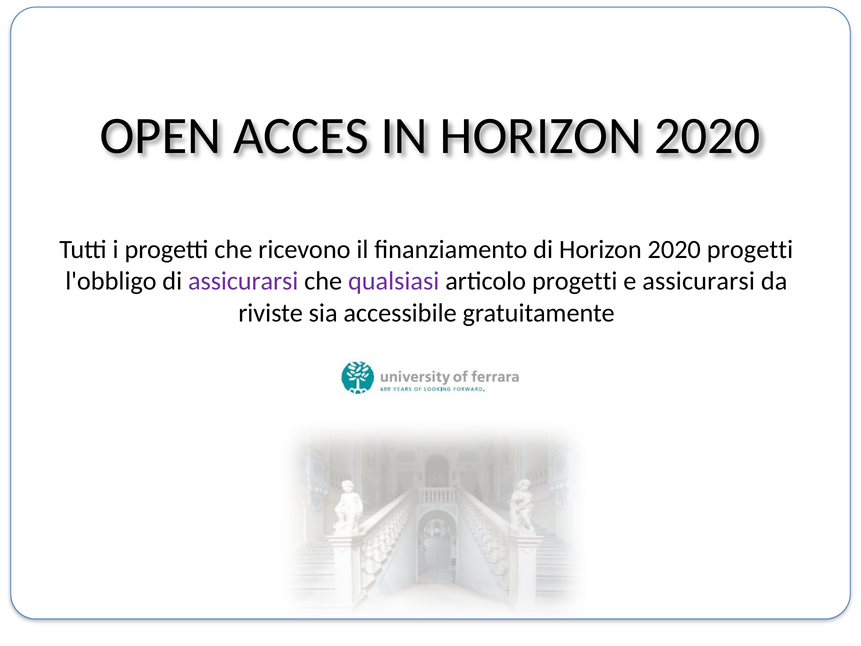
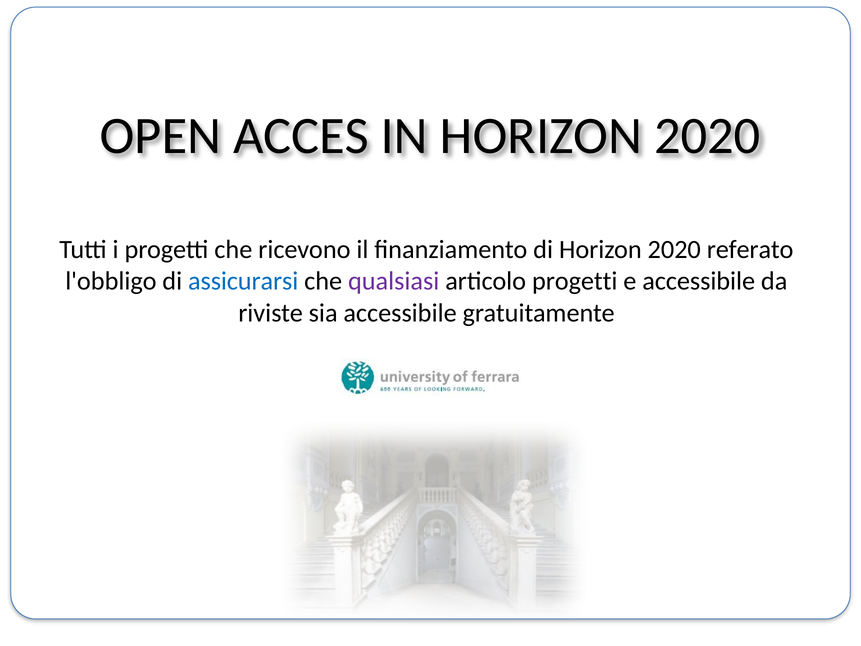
2020 progetti: progetti -> referato
assicurarsi at (243, 281) colour: purple -> blue
e assicurarsi: assicurarsi -> accessibile
